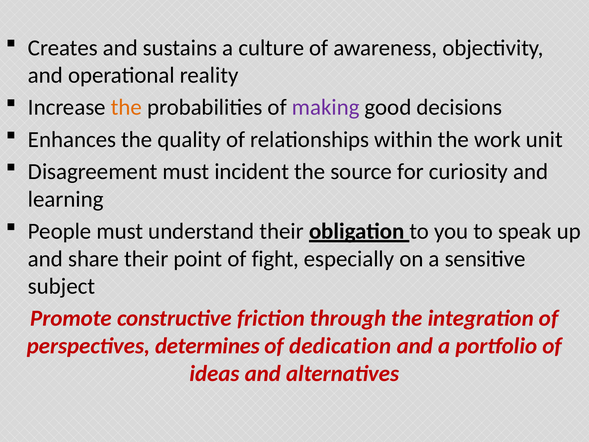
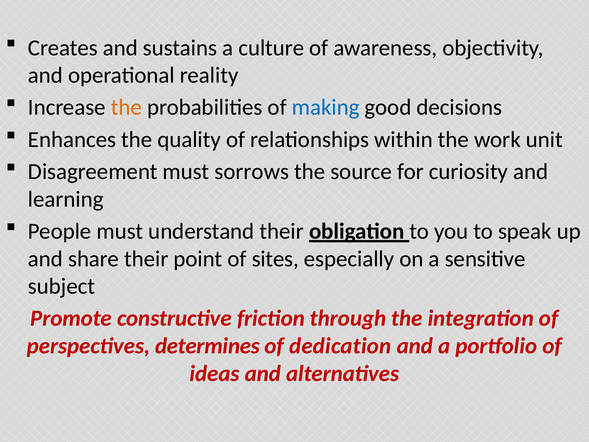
making colour: purple -> blue
incident: incident -> sorrows
fight: fight -> sites
